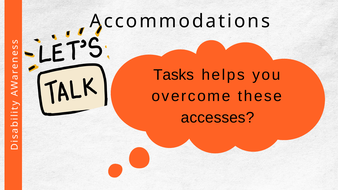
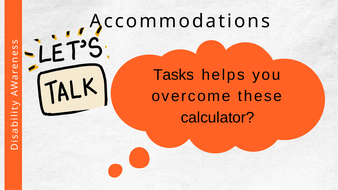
accesses: accesses -> calculator
